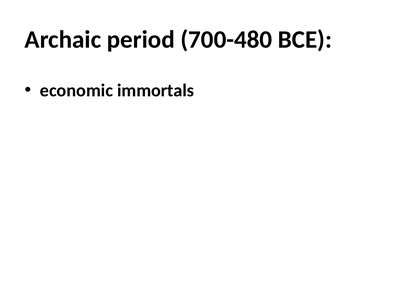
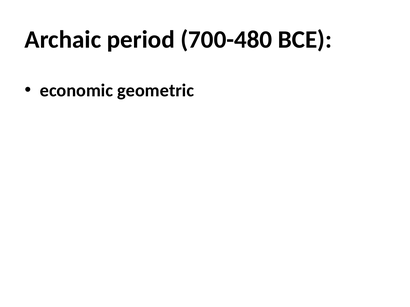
immortals: immortals -> geometric
